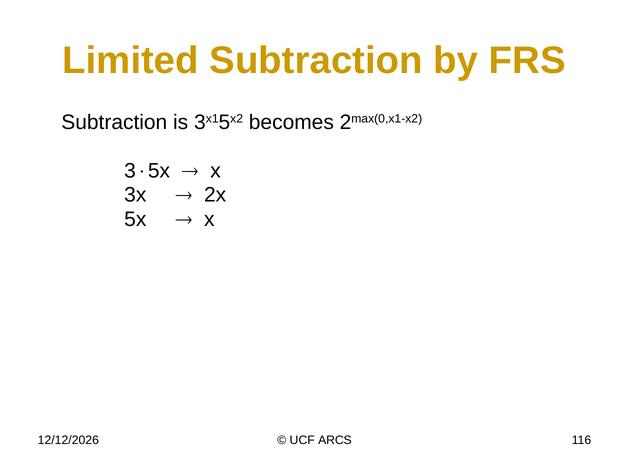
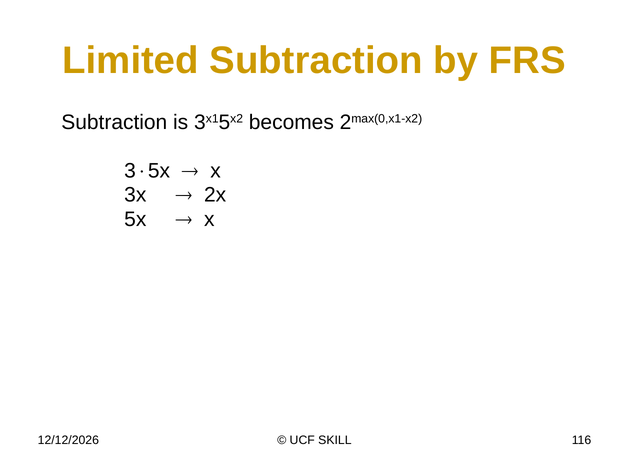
ARCS: ARCS -> SKILL
